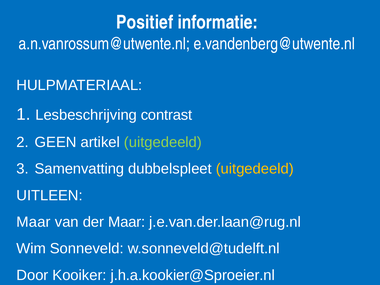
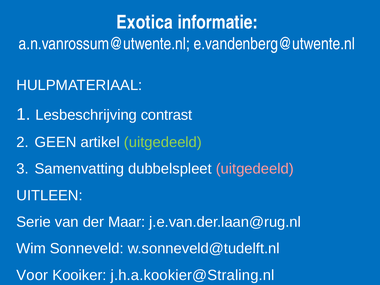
Positief: Positief -> Exotica
uitgedeeld at (255, 169) colour: yellow -> pink
Maar at (34, 222): Maar -> Serie
Door: Door -> Voor
j.h.a.kookier@Sproeier.nl: j.h.a.kookier@Sproeier.nl -> j.h.a.kookier@Straling.nl
